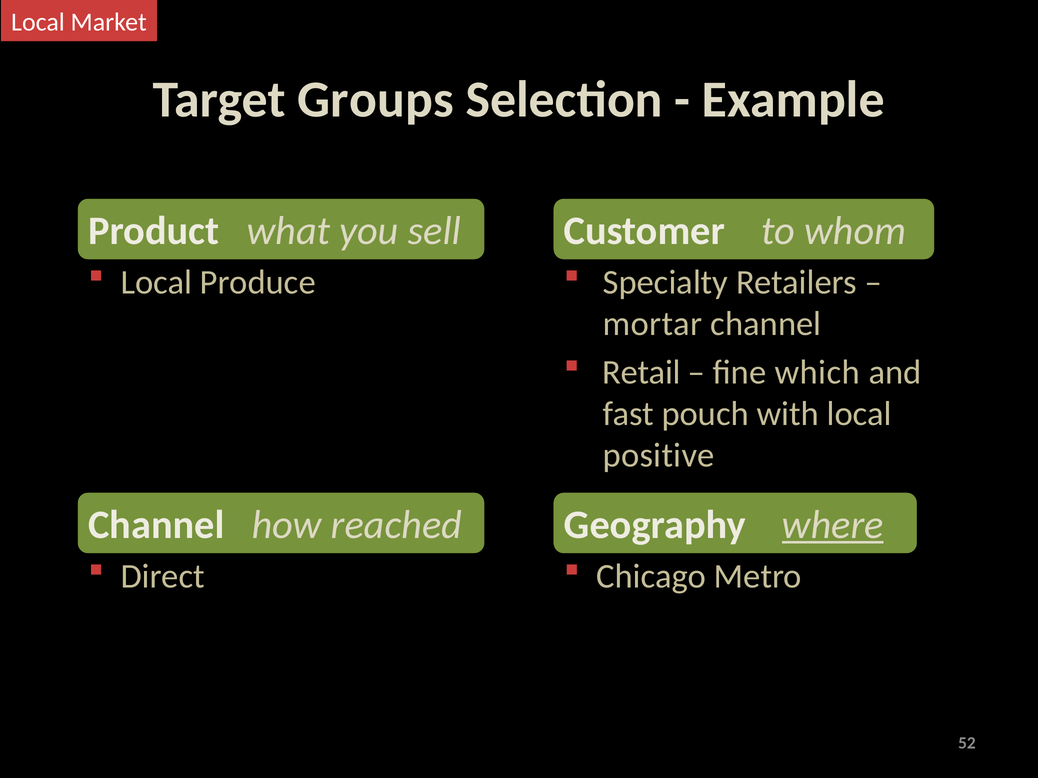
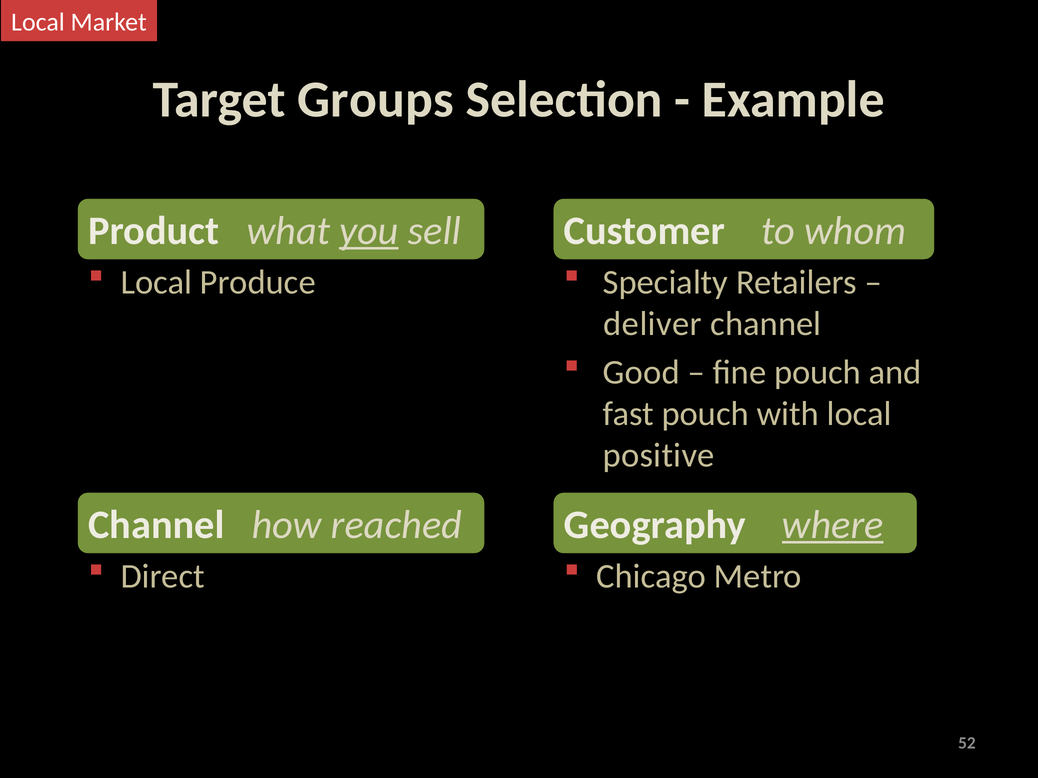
you underline: none -> present
mortar: mortar -> deliver
Retail: Retail -> Good
fine which: which -> pouch
